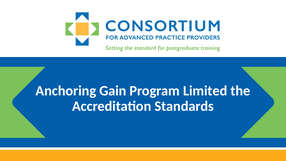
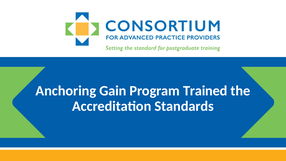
Limited: Limited -> Trained
